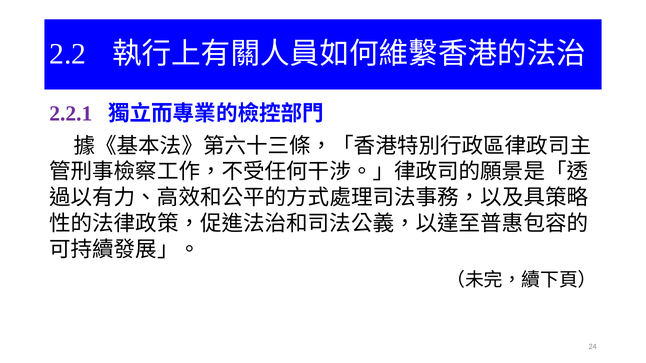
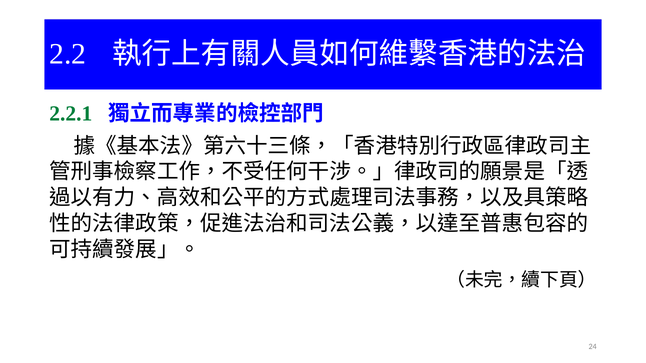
2.2.1 colour: purple -> green
